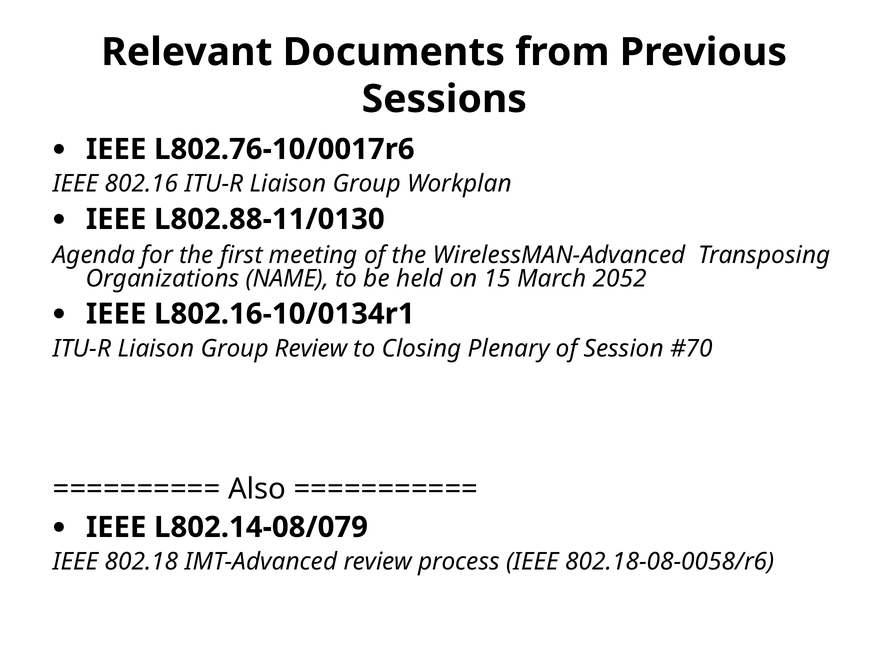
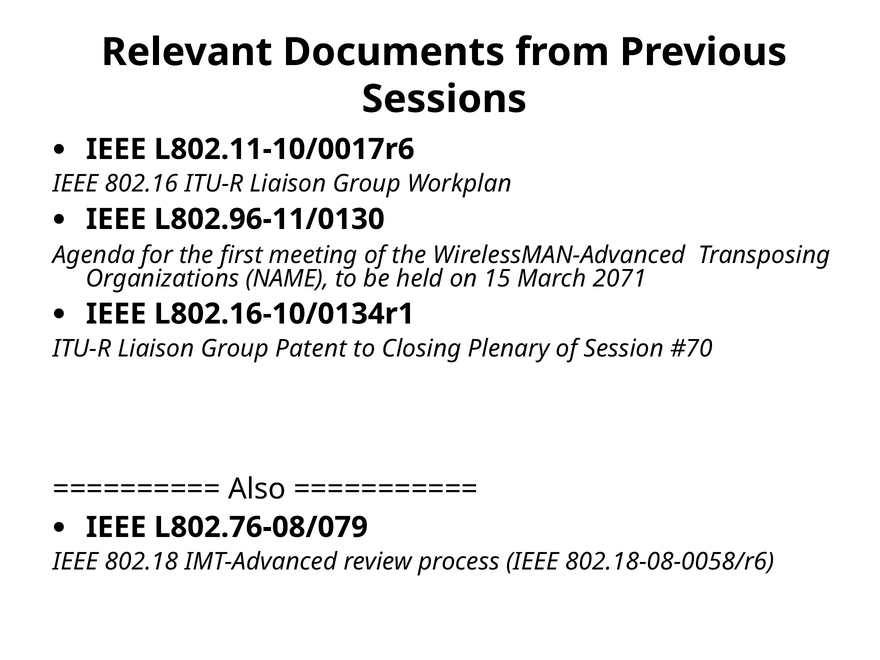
L802.76-10/0017r6: L802.76-10/0017r6 -> L802.11-10/0017r6
L802.88-11/0130: L802.88-11/0130 -> L802.96-11/0130
2052: 2052 -> 2071
Group Review: Review -> Patent
L802.14-08/079: L802.14-08/079 -> L802.76-08/079
